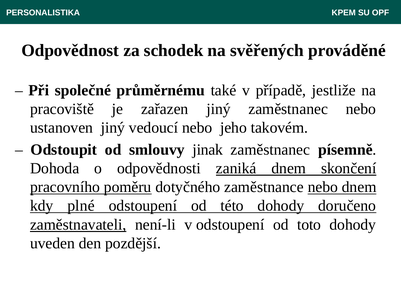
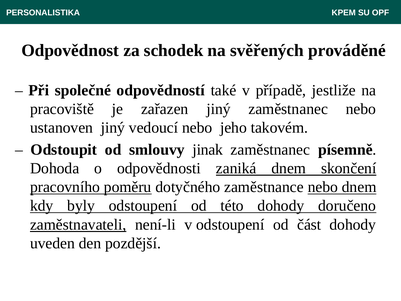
průměrnému: průměrnému -> odpovědností
plné: plné -> byly
toto: toto -> část
